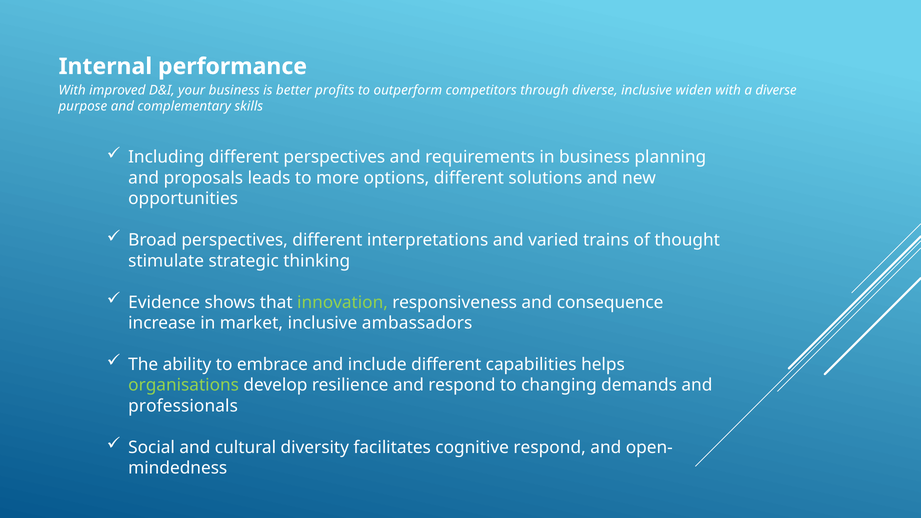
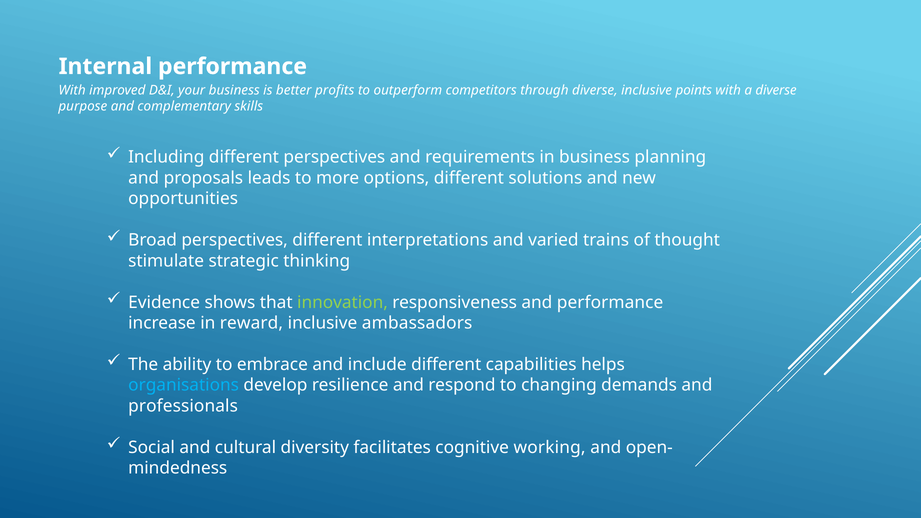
widen: widen -> points
and consequence: consequence -> performance
market: market -> reward
organisations colour: light green -> light blue
cognitive respond: respond -> working
